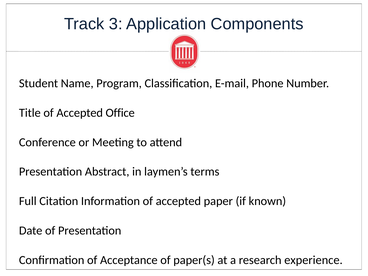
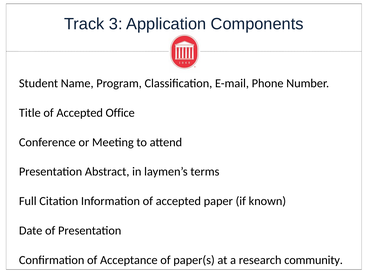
experience: experience -> community
